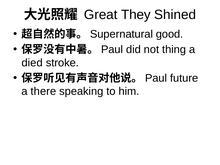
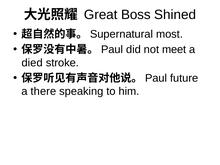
They: They -> Boss
good: good -> most
thing: thing -> meet
